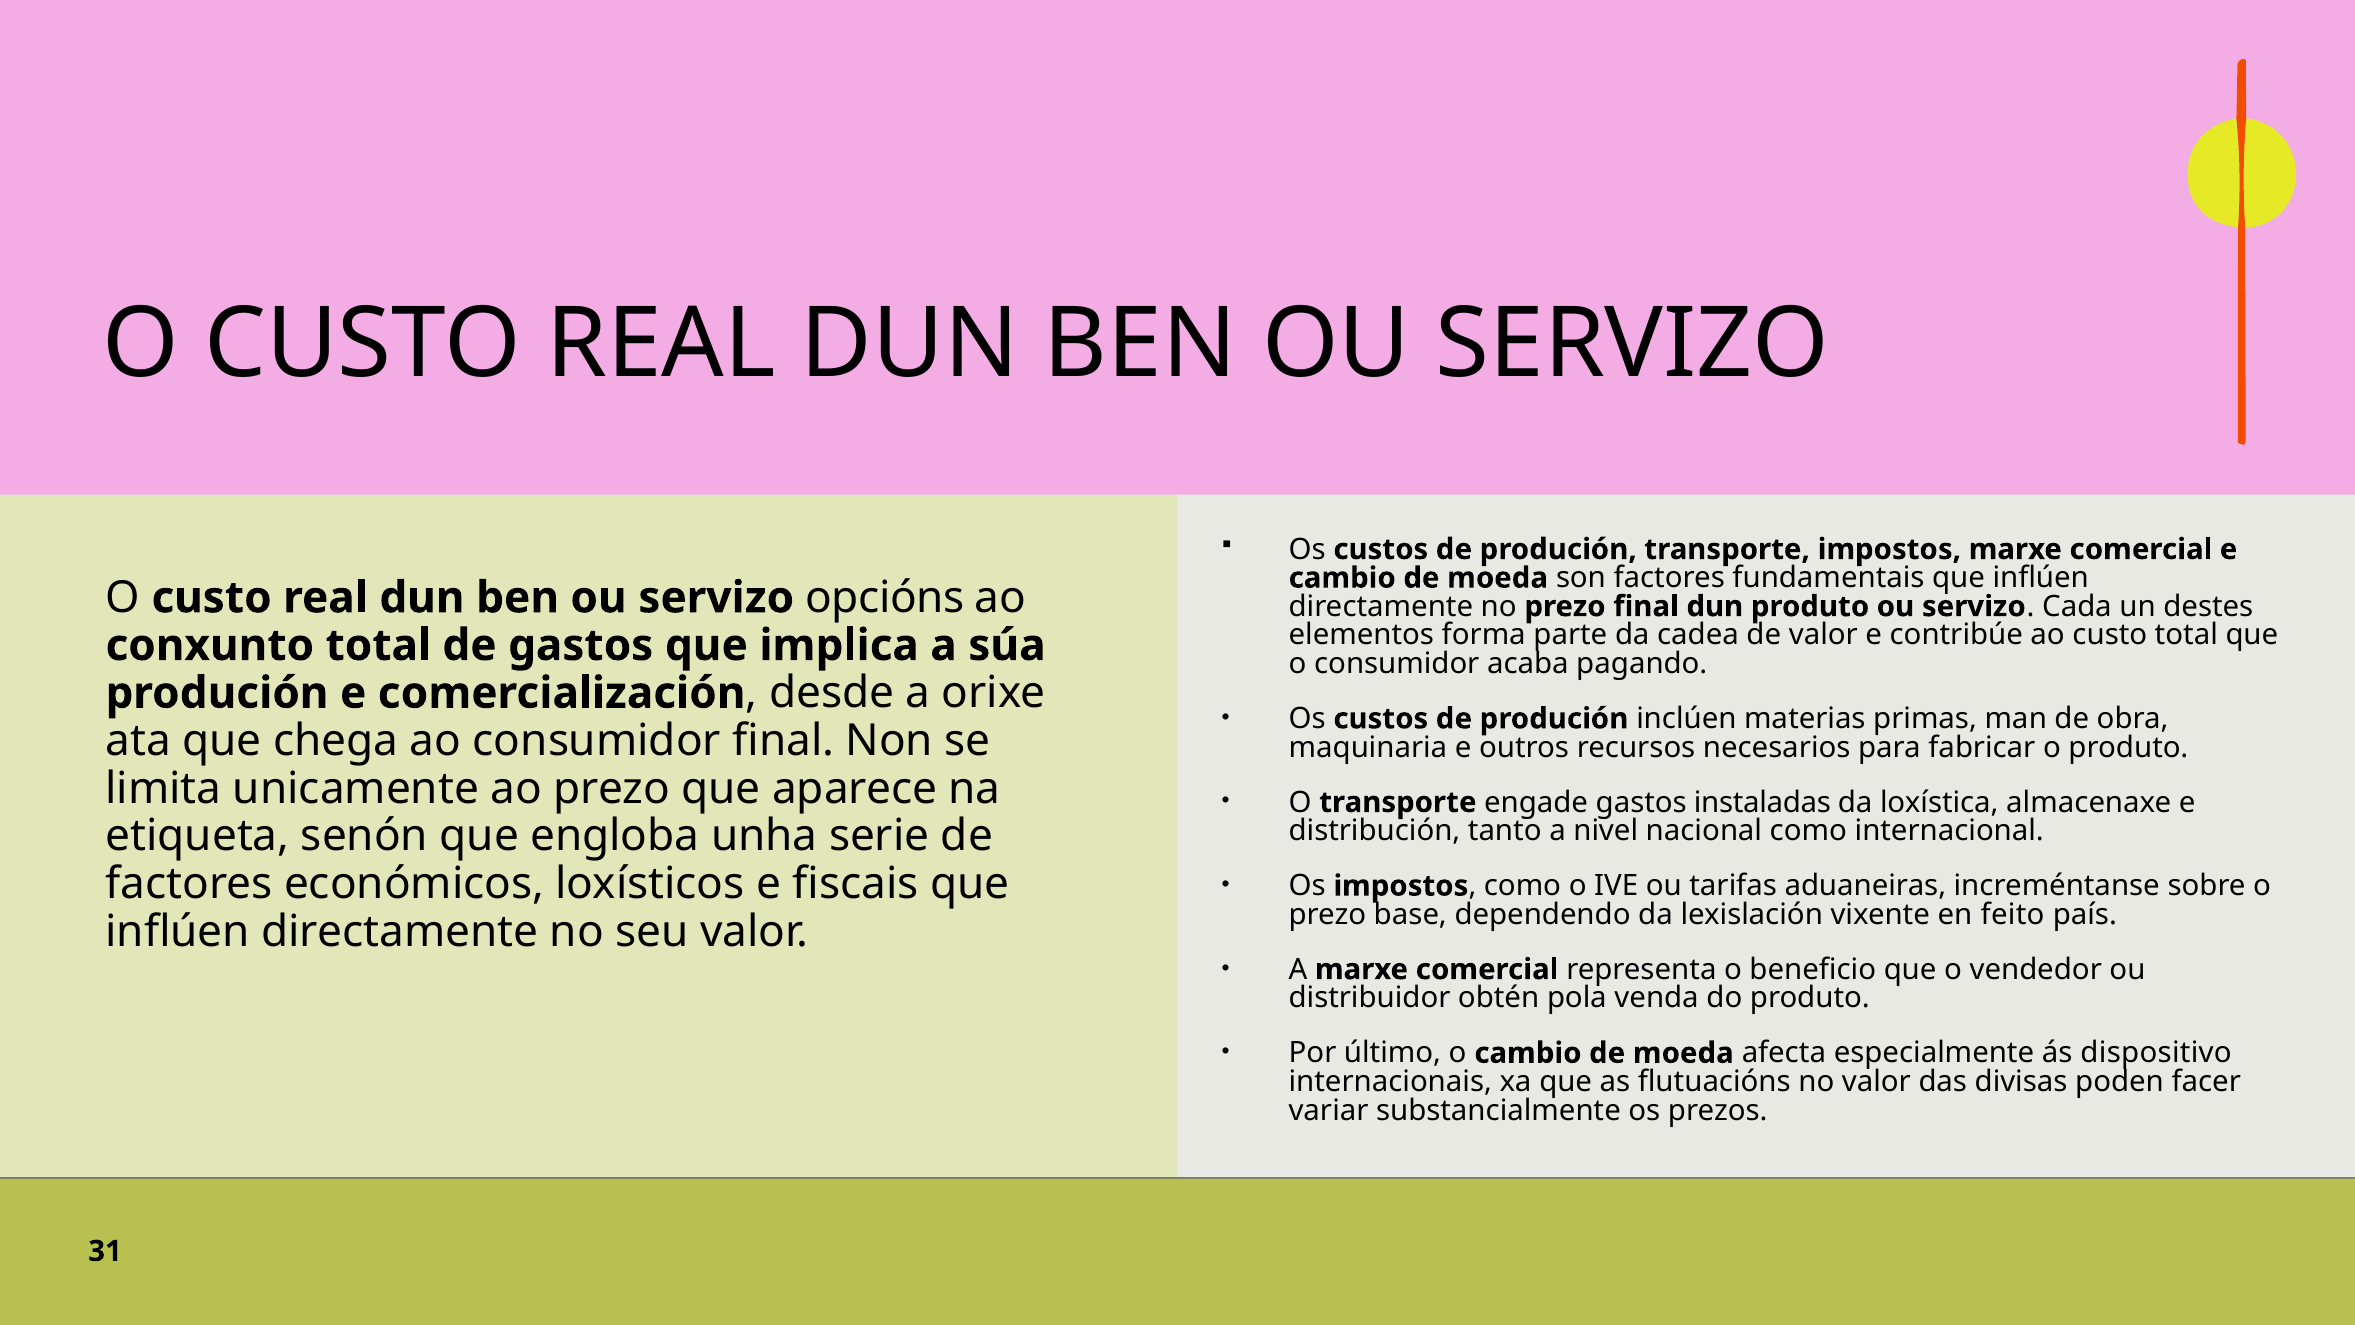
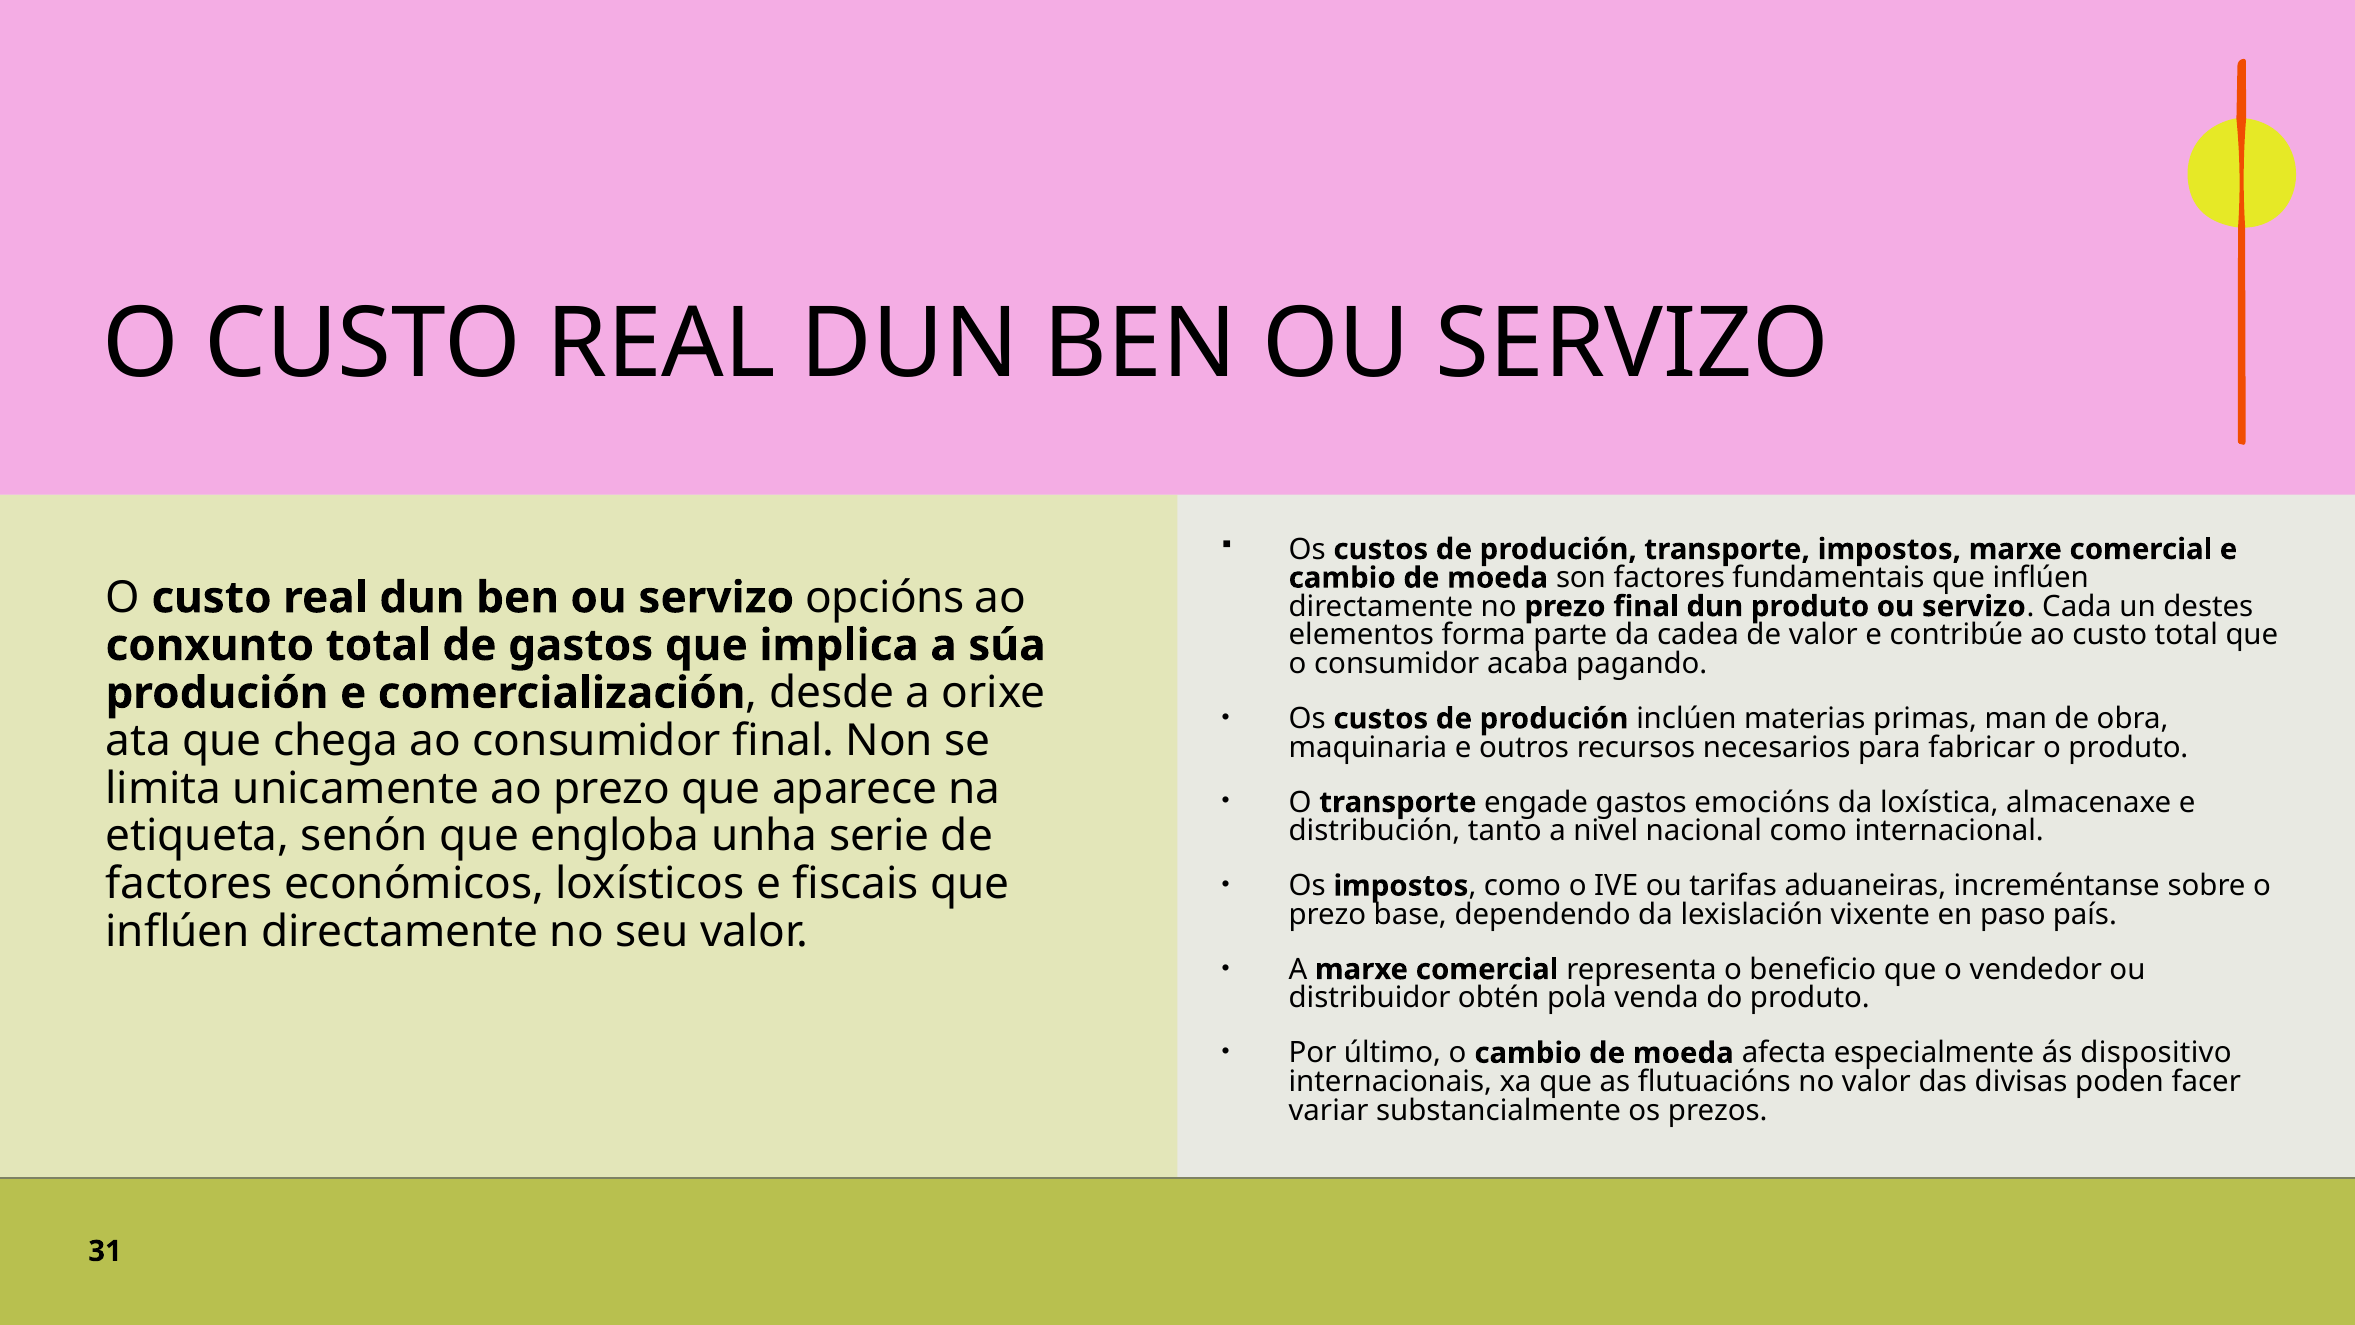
instaladas: instaladas -> emocións
feito: feito -> paso
